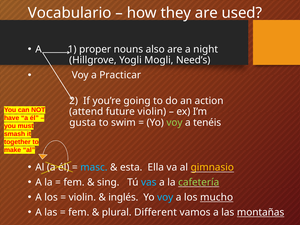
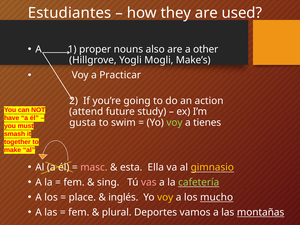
Vocabulario: Vocabulario -> Estudiantes
night: night -> other
Need’s: Need’s -> Make’s
future violin: violin -> study
tenéis: tenéis -> tienes
masc colour: light blue -> pink
vas colour: light blue -> pink
violin at (82, 197): violin -> place
voy at (165, 197) colour: light blue -> yellow
Different: Different -> Deportes
